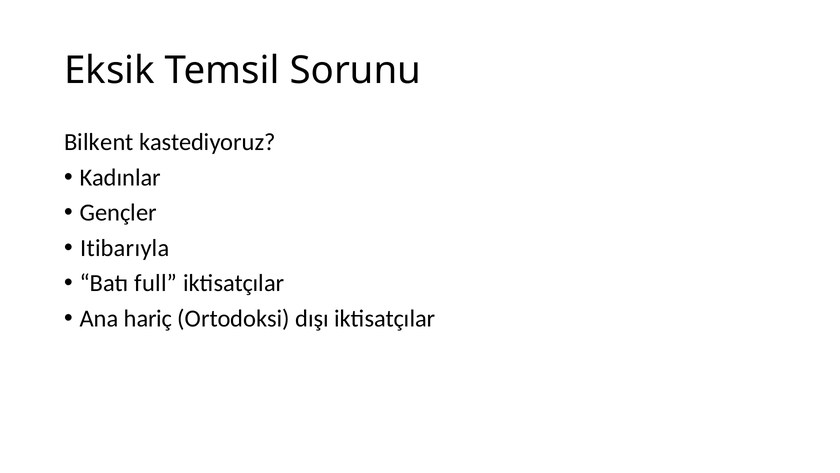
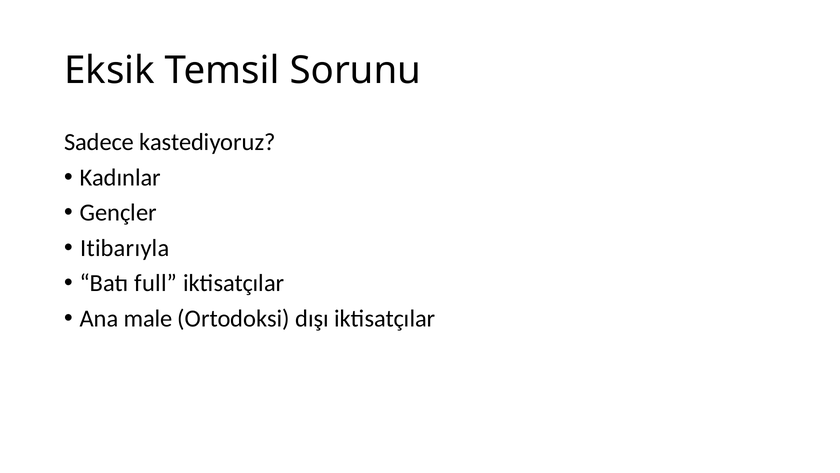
Bilkent: Bilkent -> Sadece
hariç: hariç -> male
